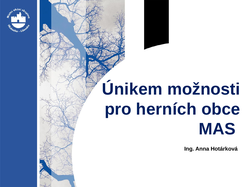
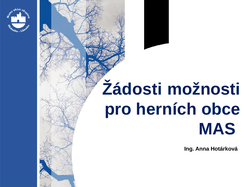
Únikem: Únikem -> Žádosti
